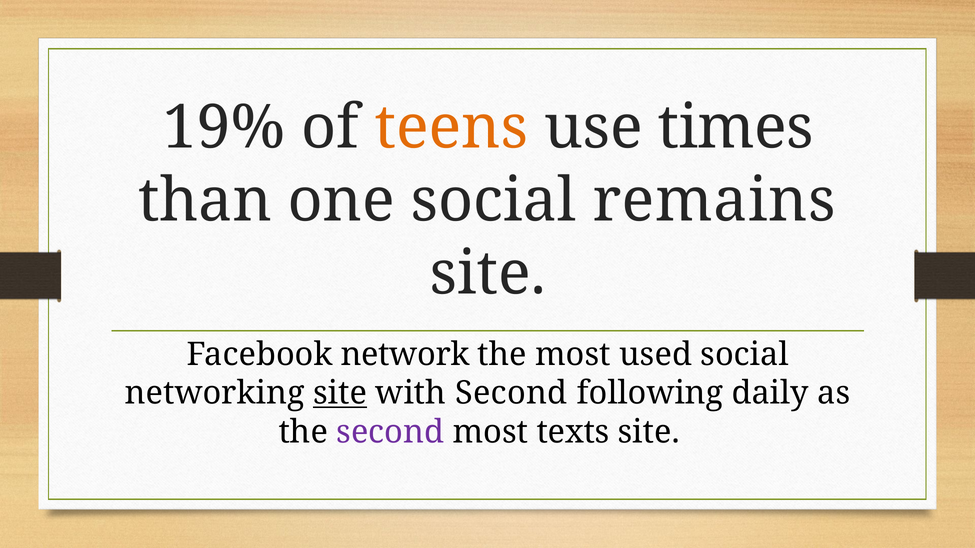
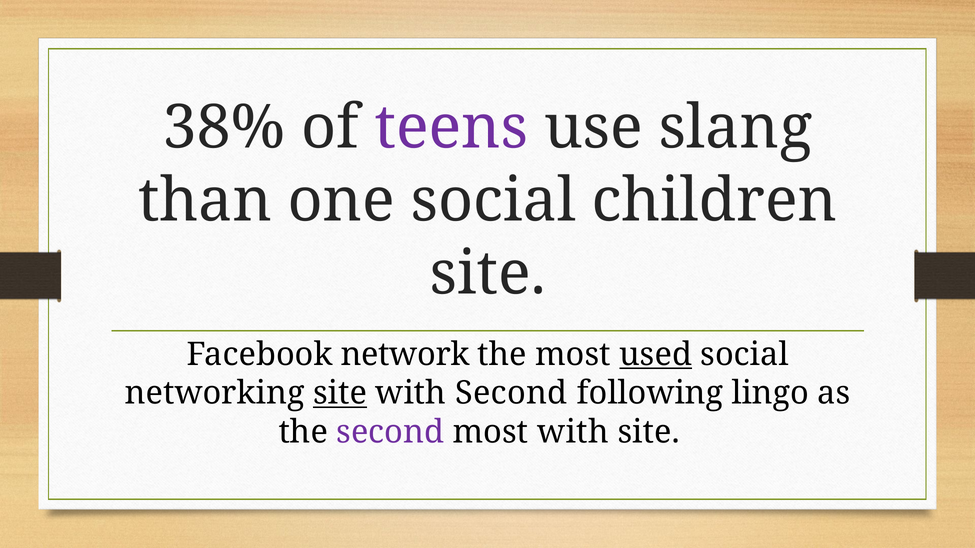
19%: 19% -> 38%
teens colour: orange -> purple
times: times -> slang
remains: remains -> children
used underline: none -> present
daily: daily -> lingo
most texts: texts -> with
